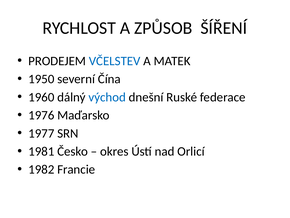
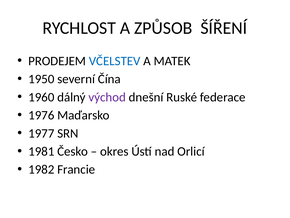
východ colour: blue -> purple
